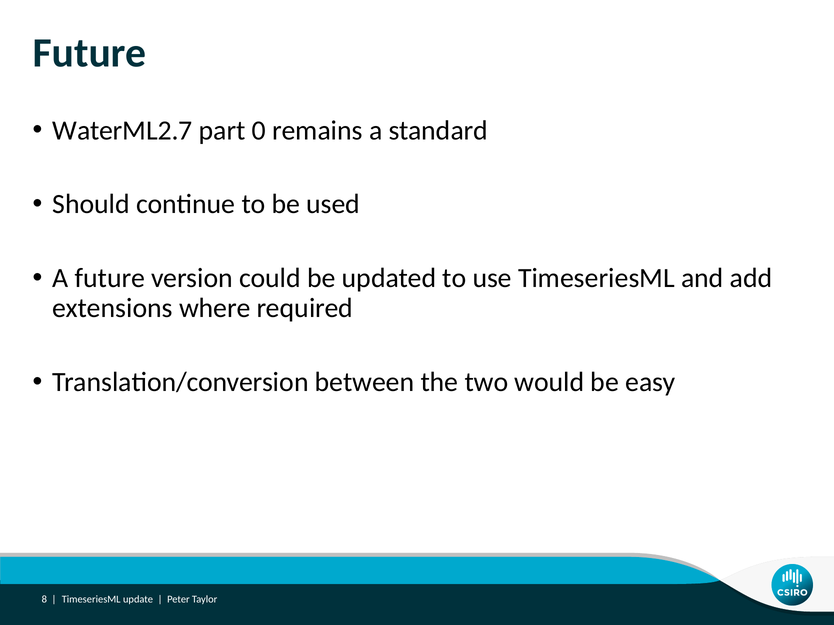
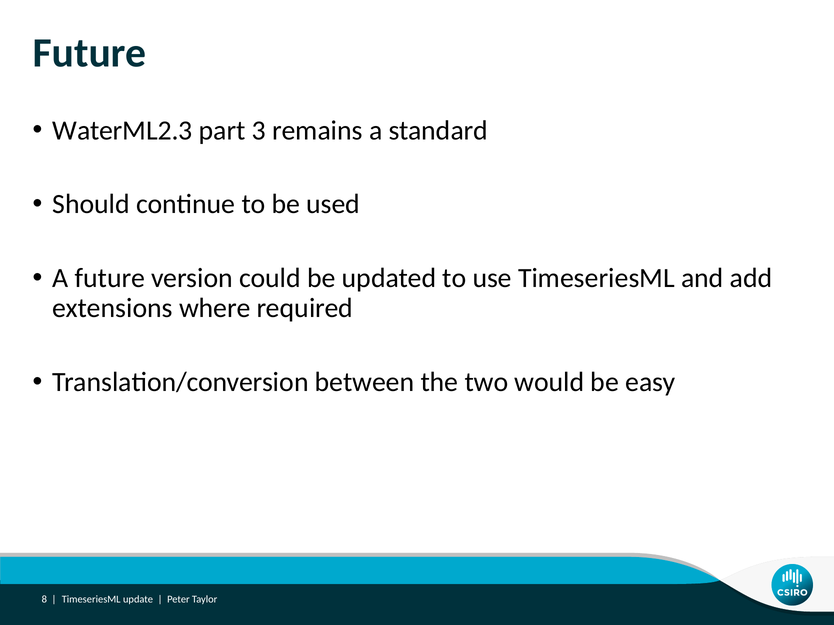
WaterML2.7: WaterML2.7 -> WaterML2.3
0: 0 -> 3
